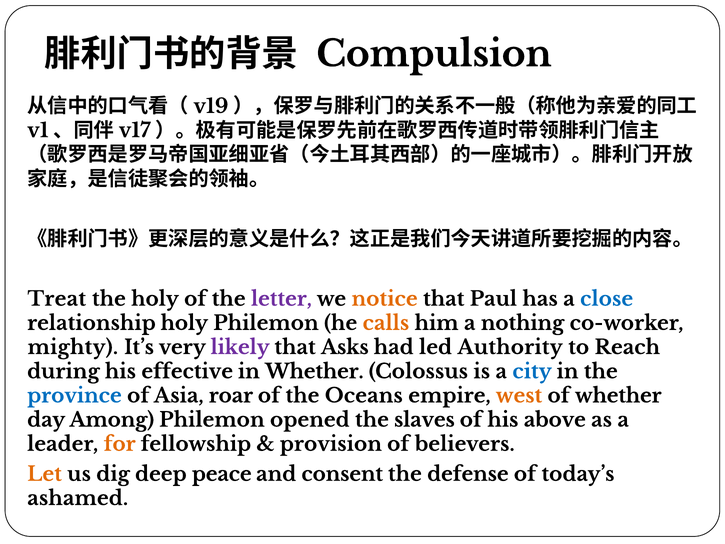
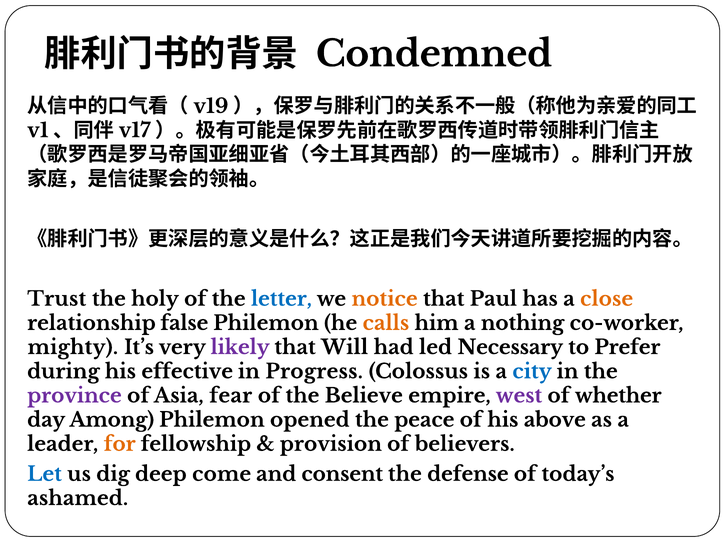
Compulsion: Compulsion -> Condemned
Treat: Treat -> Trust
letter colour: purple -> blue
close colour: blue -> orange
relationship holy: holy -> false
Asks: Asks -> Will
Authority: Authority -> Necessary
Reach: Reach -> Prefer
in Whether: Whether -> Progress
province colour: blue -> purple
roar: roar -> fear
Oceans: Oceans -> Believe
west colour: orange -> purple
slaves: slaves -> peace
Let colour: orange -> blue
peace: peace -> come
